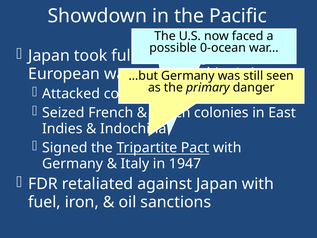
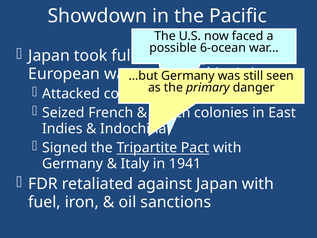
0-ocean: 0-ocean -> 6-ocean
1947: 1947 -> 1941
